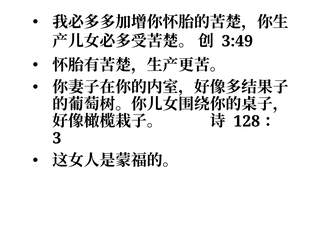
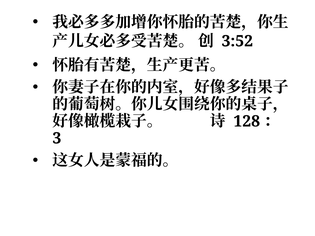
3:49: 3:49 -> 3:52
